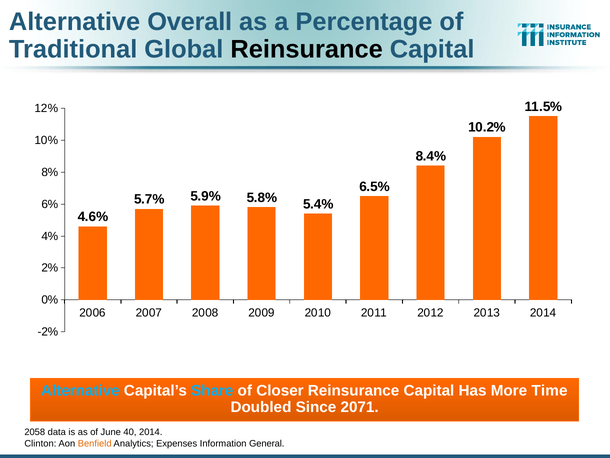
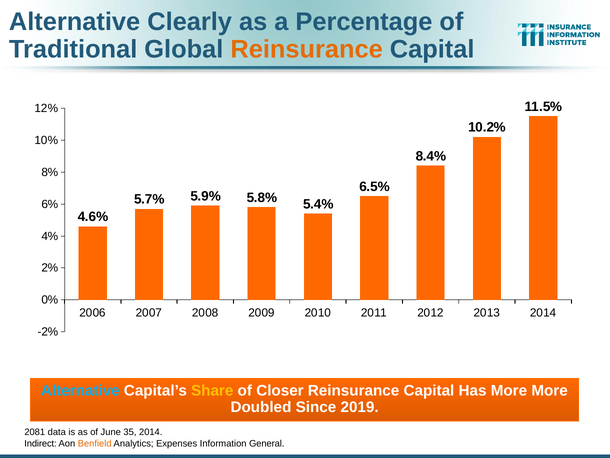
Overall: Overall -> Clearly
Reinsurance at (307, 49) colour: black -> orange
Share colour: light blue -> yellow
More Time: Time -> More
2071: 2071 -> 2019
2058: 2058 -> 2081
40: 40 -> 35
Clinton: Clinton -> Indirect
